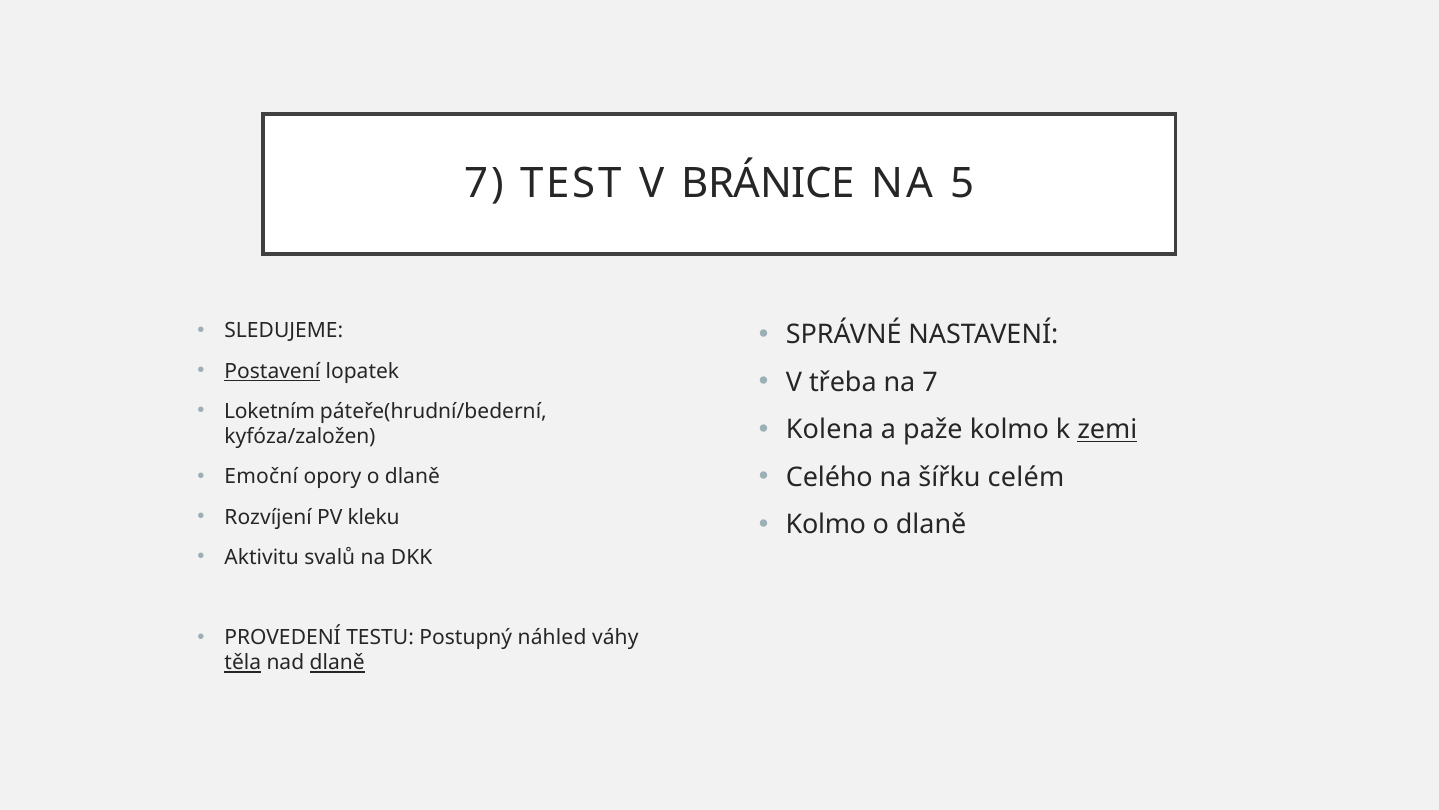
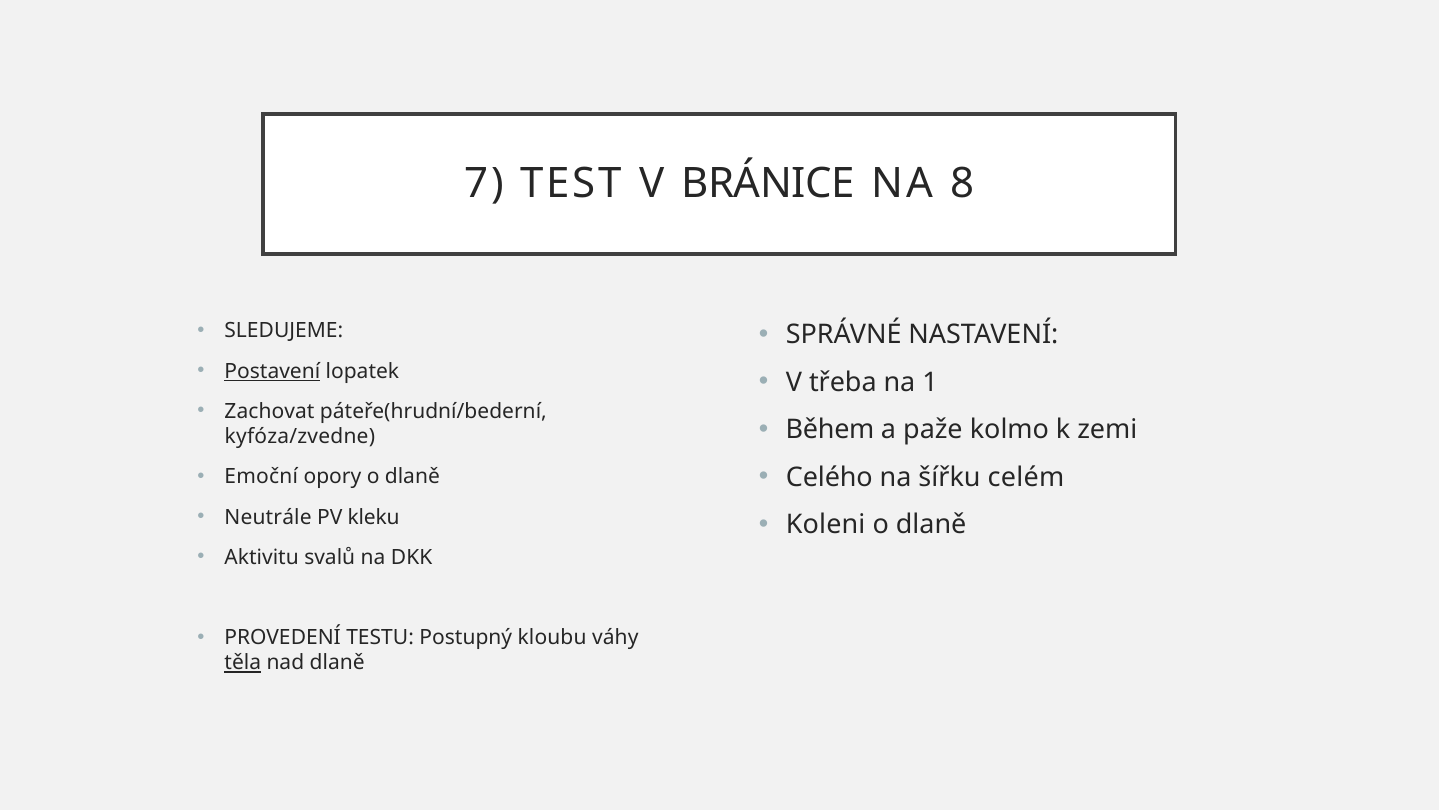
5: 5 -> 8
na 7: 7 -> 1
Loketním: Loketním -> Zachovat
Kolena: Kolena -> Během
zemi underline: present -> none
kyfóza/založen: kyfóza/založen -> kyfóza/zvedne
Rozvíjení: Rozvíjení -> Neutrále
Kolmo at (826, 524): Kolmo -> Koleni
náhled: náhled -> kloubu
dlaně at (337, 663) underline: present -> none
